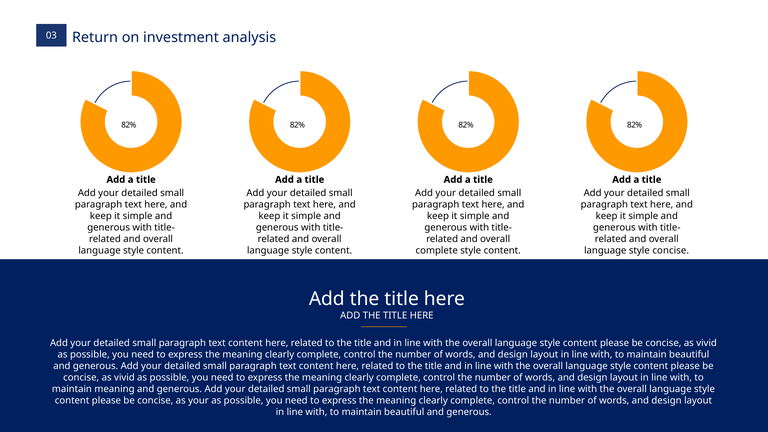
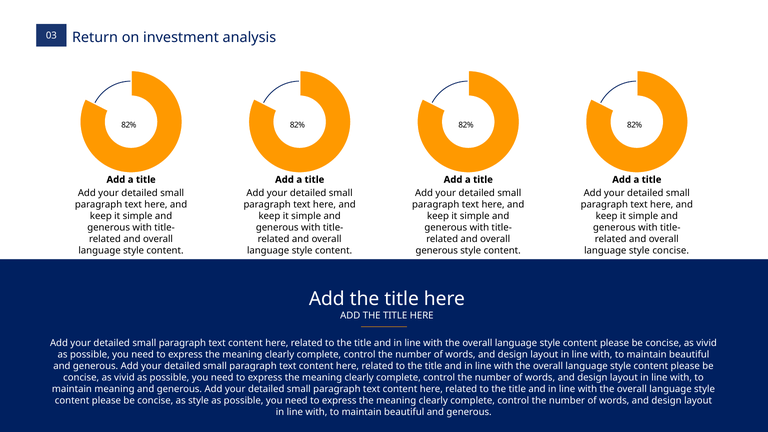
complete at (437, 250): complete -> generous
as your: your -> style
